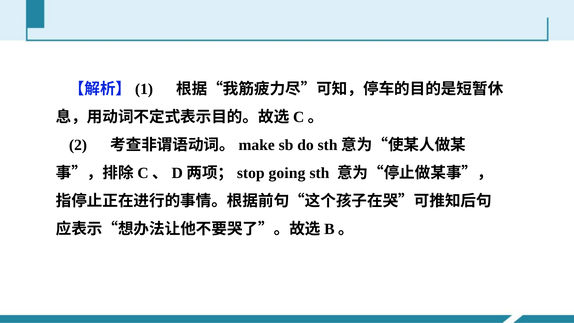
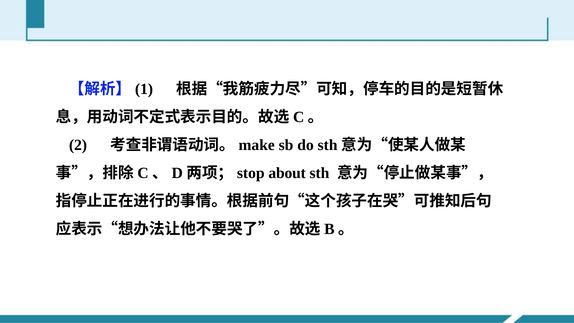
going: going -> about
